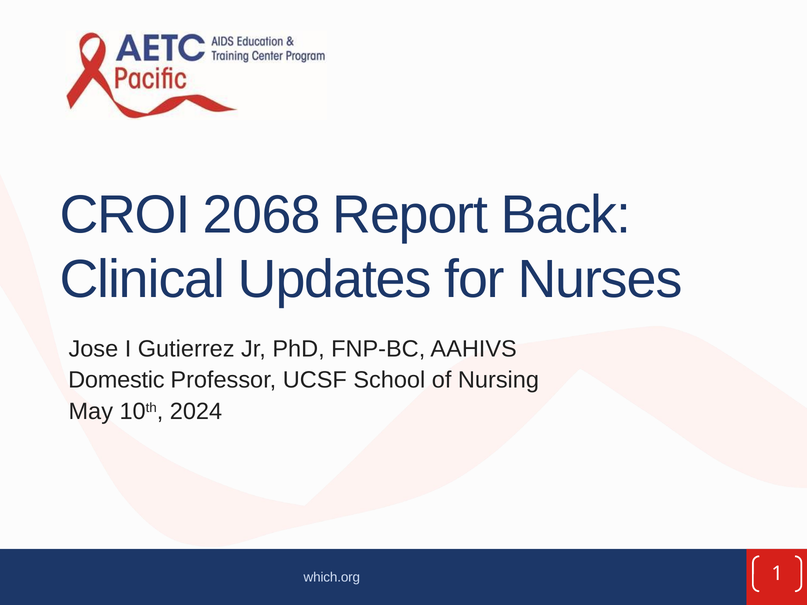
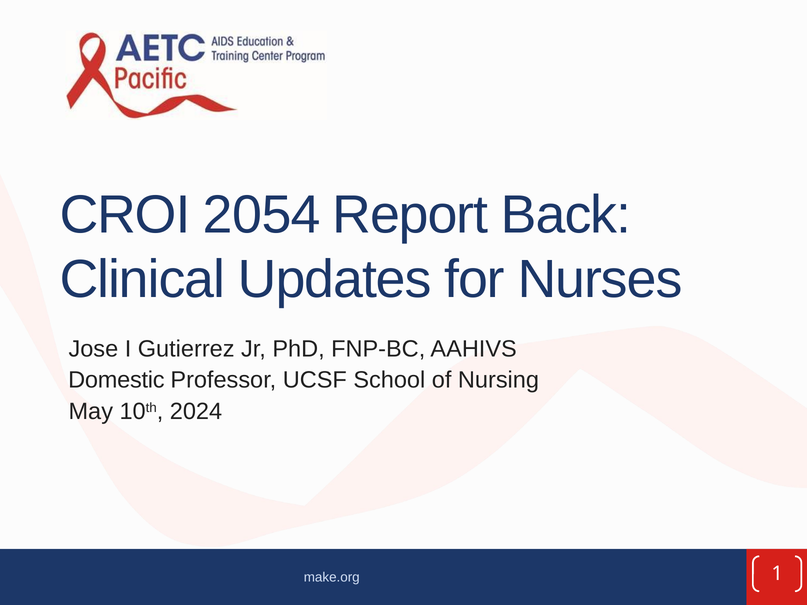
2068: 2068 -> 2054
which.org: which.org -> make.org
